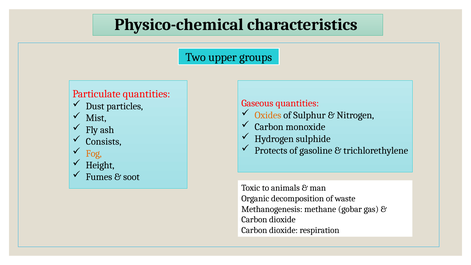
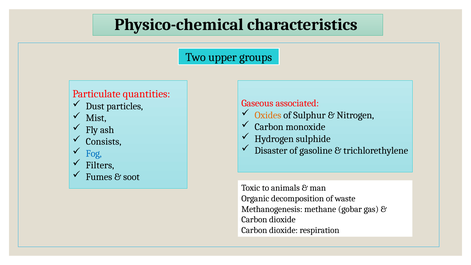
Gaseous quantities: quantities -> associated
Protects: Protects -> Disaster
Fog colour: orange -> blue
Height: Height -> Filters
